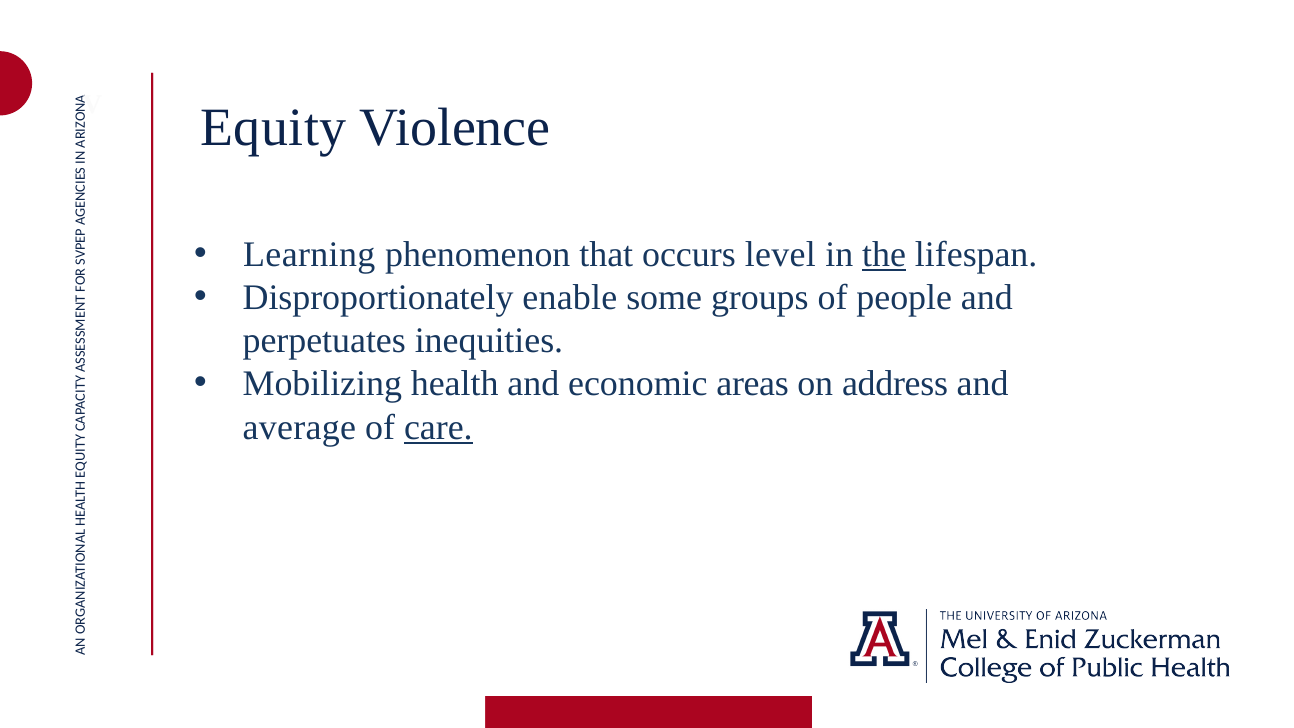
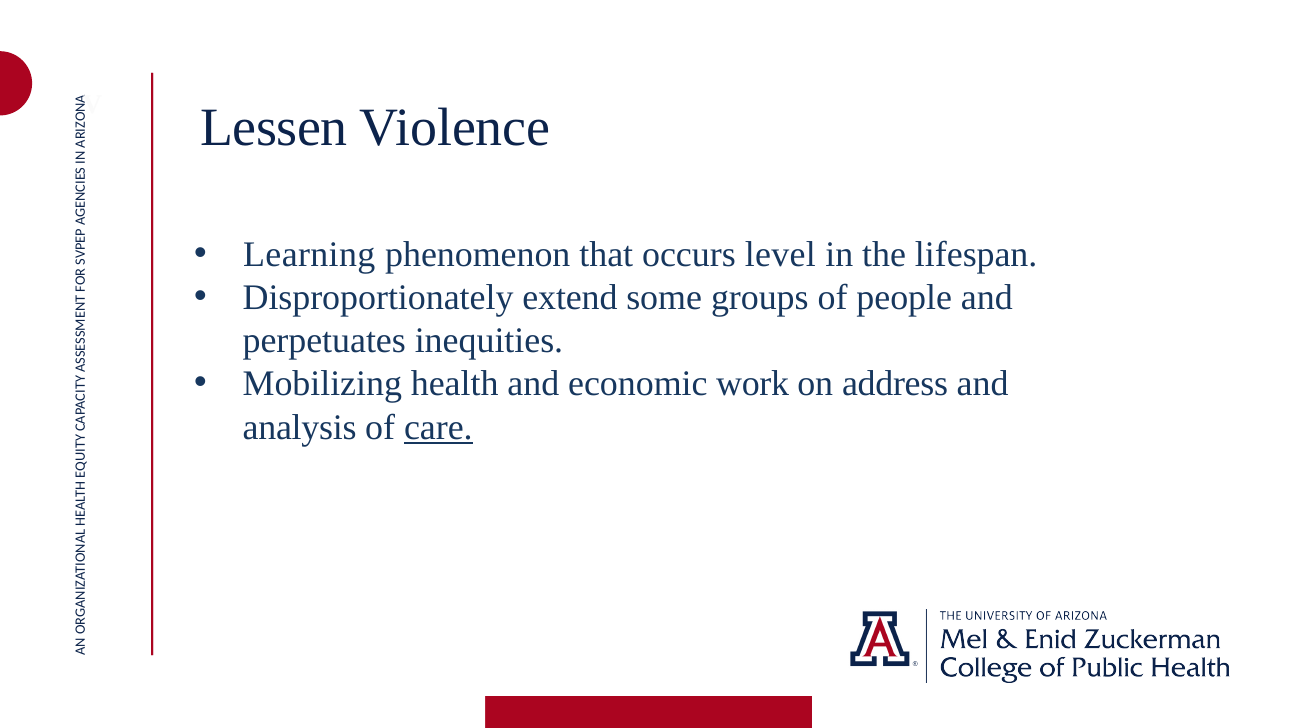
Equity: Equity -> Lessen
the underline: present -> none
enable: enable -> extend
areas: areas -> work
average: average -> analysis
